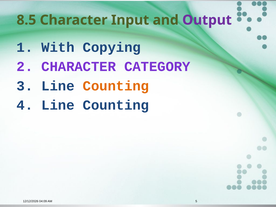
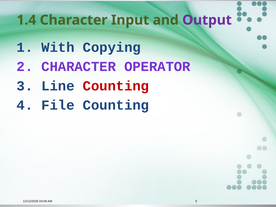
8.5: 8.5 -> 1.4
CATEGORY: CATEGORY -> OPERATOR
Counting at (116, 86) colour: orange -> red
4 Line: Line -> File
